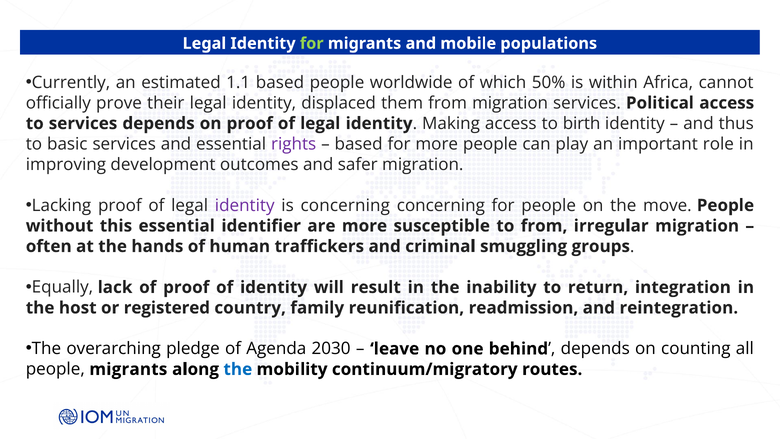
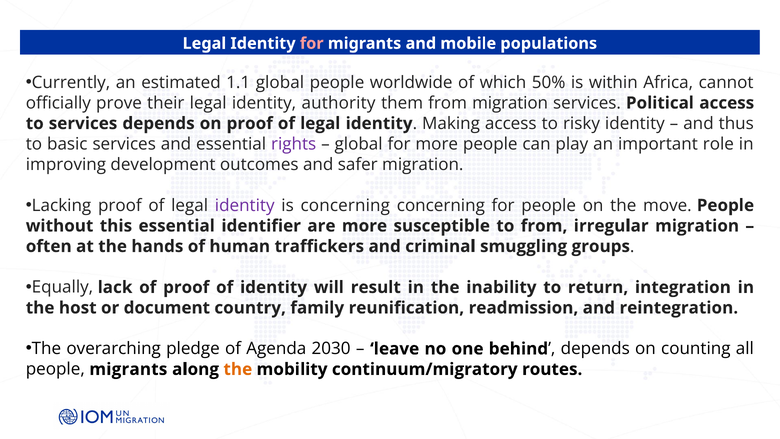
for at (312, 43) colour: light green -> pink
1.1 based: based -> global
displaced: displaced -> authority
birth: birth -> risky
based at (359, 144): based -> global
registered: registered -> document
the at (238, 369) colour: blue -> orange
